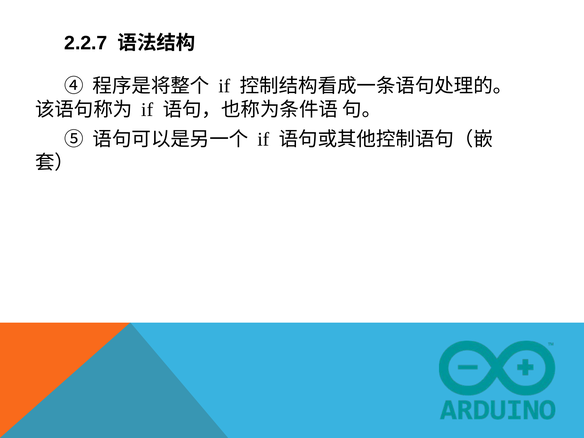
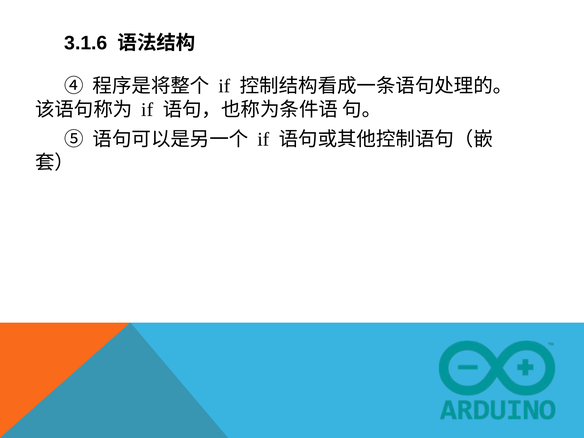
2.2.7: 2.2.7 -> 3.1.6
